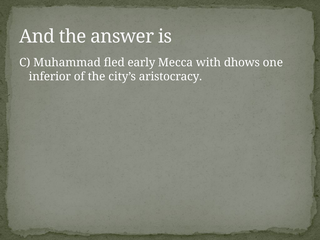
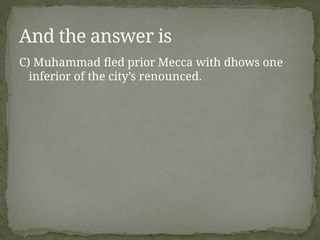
early: early -> prior
aristocracy: aristocracy -> renounced
